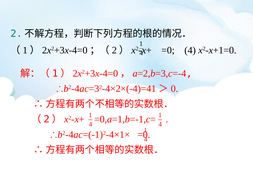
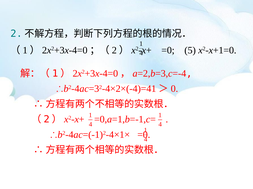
=0 4: 4 -> 5
